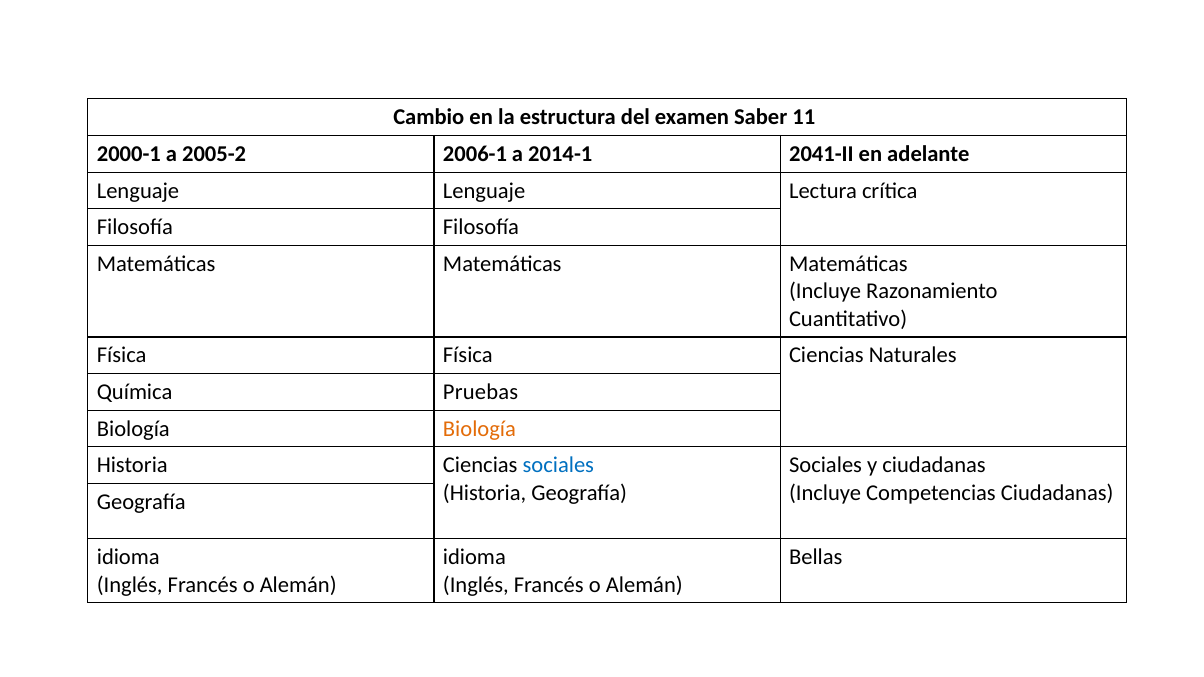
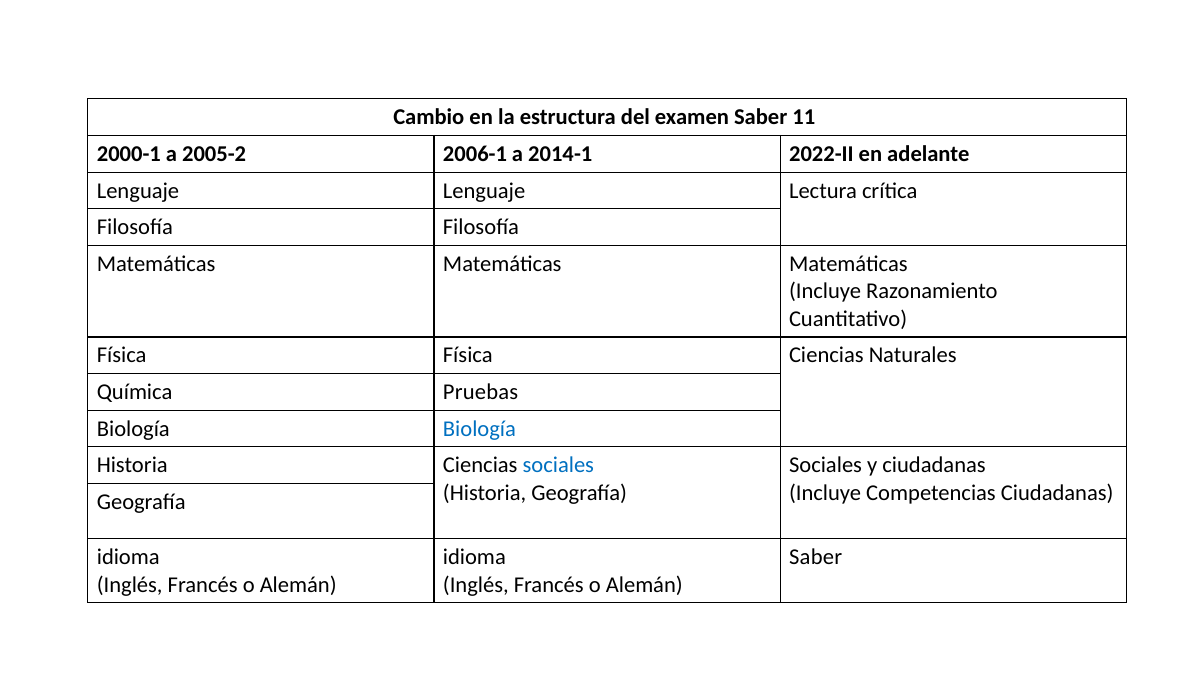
2041-II: 2041-II -> 2022-II
Biología at (479, 429) colour: orange -> blue
Bellas at (816, 557): Bellas -> Saber
